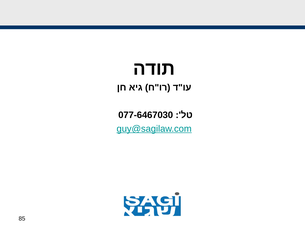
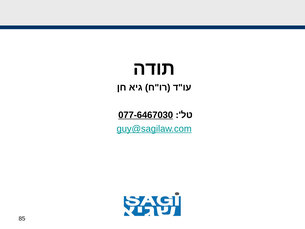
077-6467030 underline: none -> present
